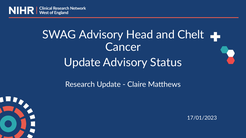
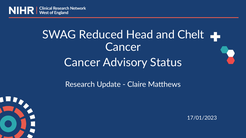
SWAG Advisory: Advisory -> Reduced
Update at (82, 63): Update -> Cancer
